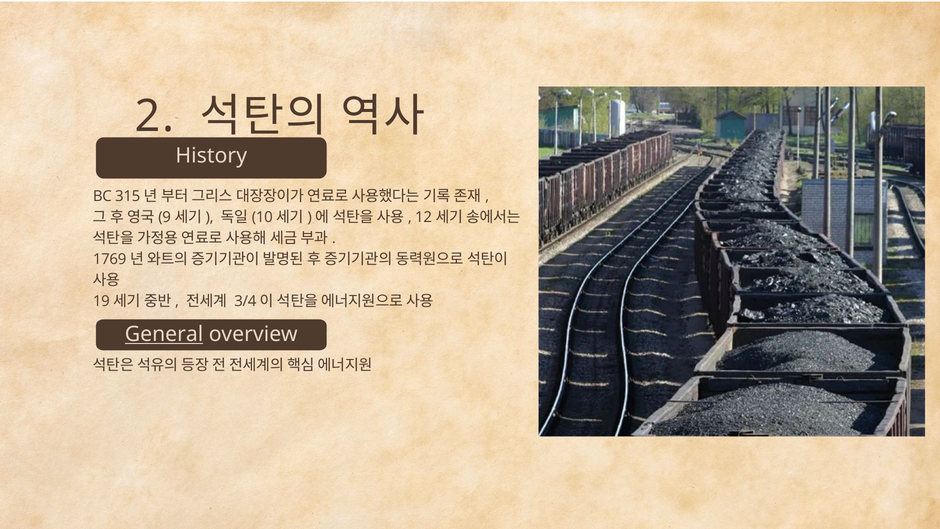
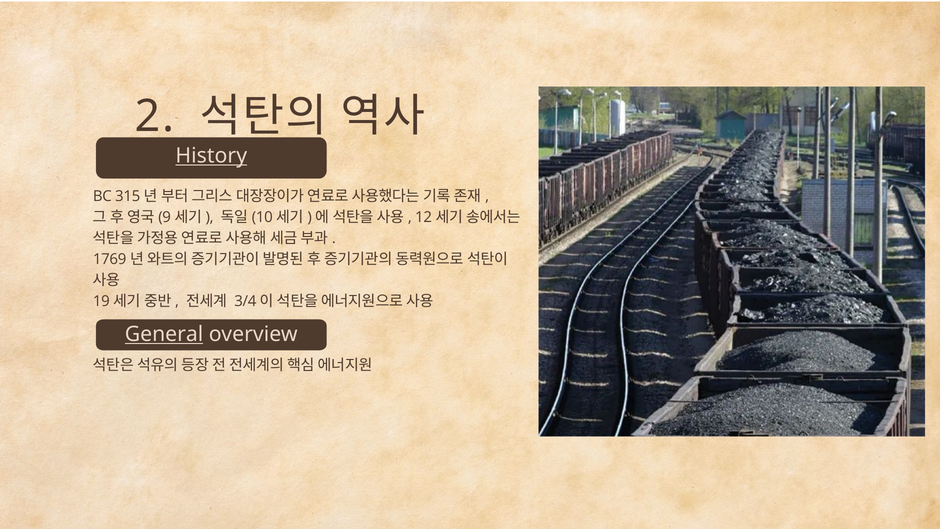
History underline: none -> present
